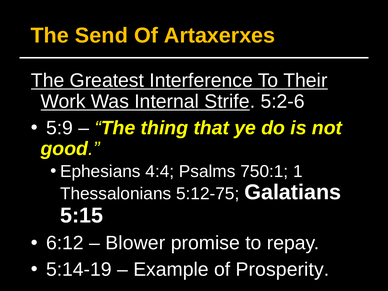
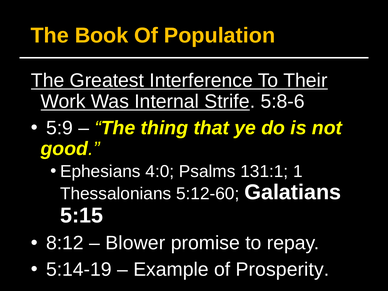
Send: Send -> Book
Artaxerxes: Artaxerxes -> Population
5:2-6: 5:2-6 -> 5:8-6
4:4: 4:4 -> 4:0
750:1: 750:1 -> 131:1
5:12-75: 5:12-75 -> 5:12-60
6:12: 6:12 -> 8:12
